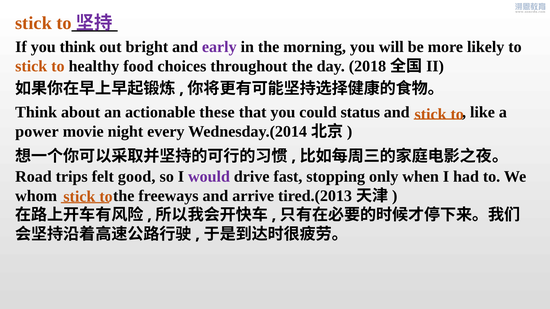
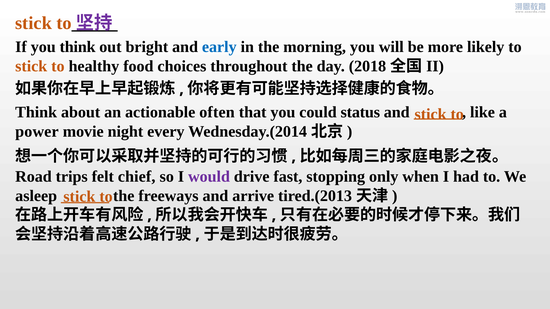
early colour: purple -> blue
these: these -> often
good: good -> chief
whom: whom -> asleep
